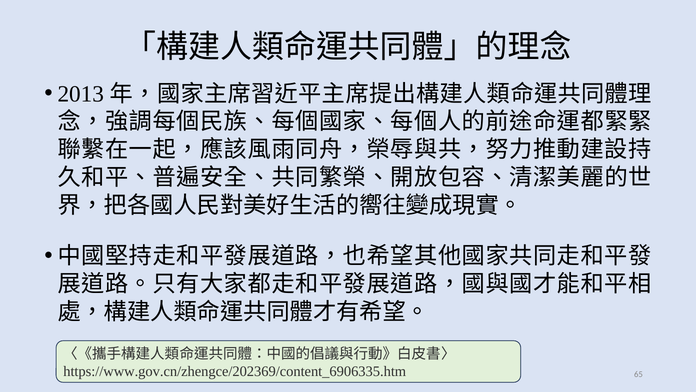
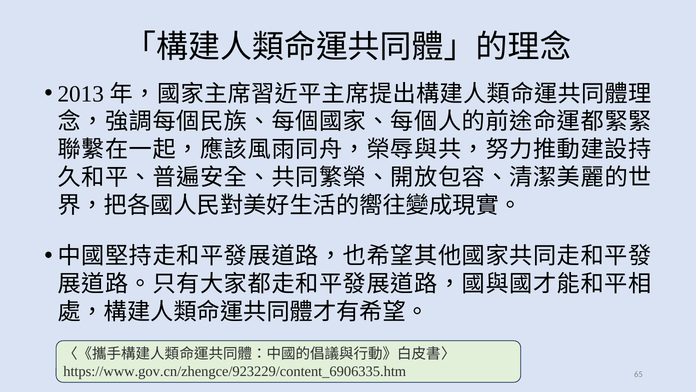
https://www.gov.cn/zhengce/202369/content_6906335.htm: https://www.gov.cn/zhengce/202369/content_6906335.htm -> https://www.gov.cn/zhengce/923229/content_6906335.htm
